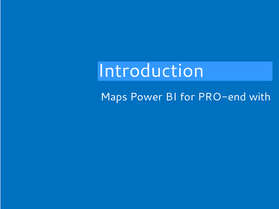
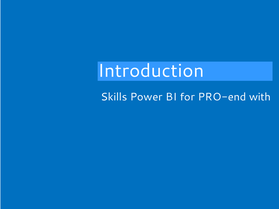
Maps: Maps -> Skills
